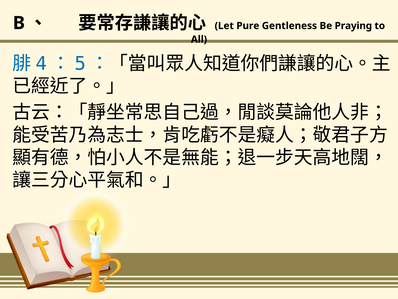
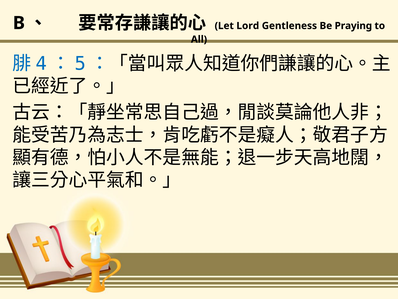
Pure: Pure -> Lord
